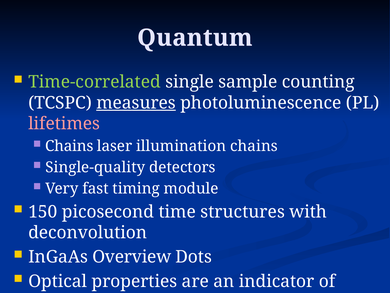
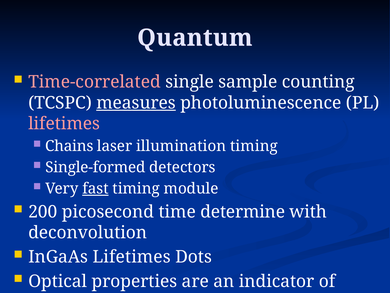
Time-correlated colour: light green -> pink
illumination chains: chains -> timing
Single-quality: Single-quality -> Single-formed
fast underline: none -> present
150: 150 -> 200
structures: structures -> determine
InGaAs Overview: Overview -> Lifetimes
